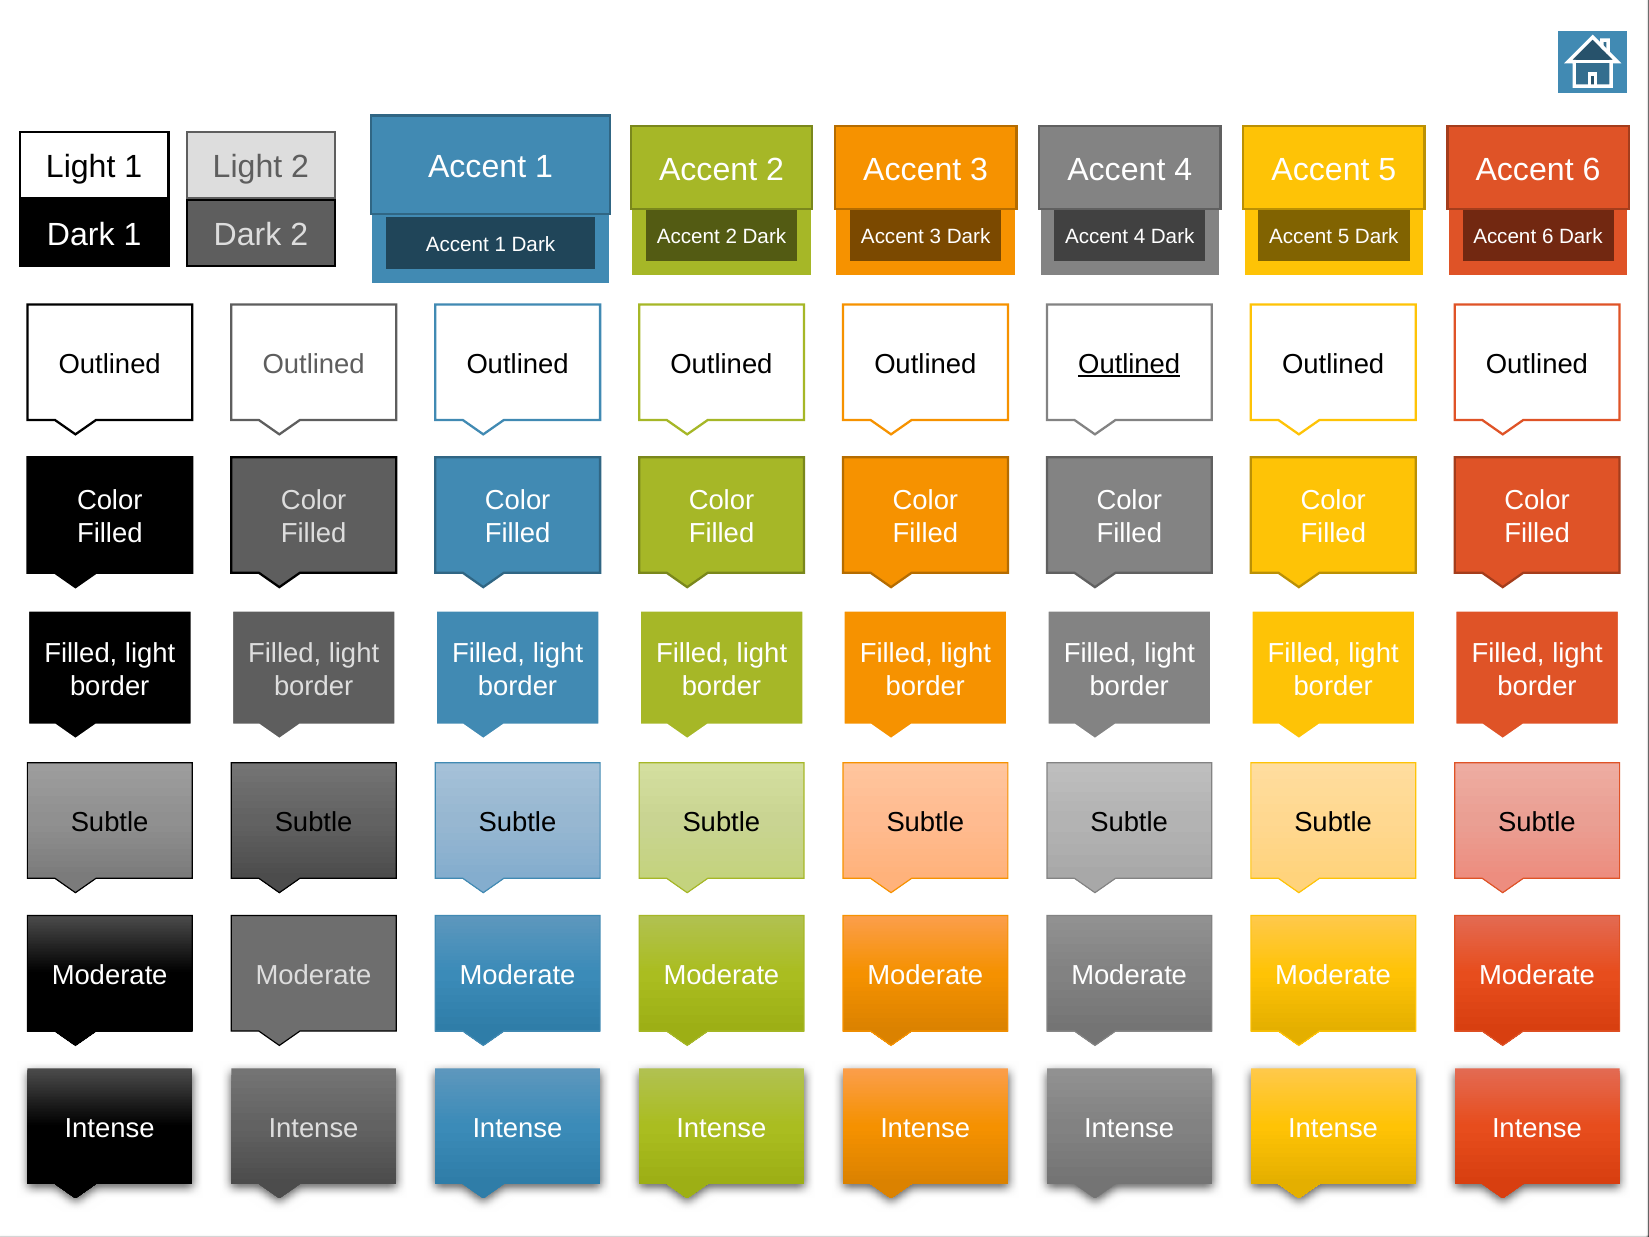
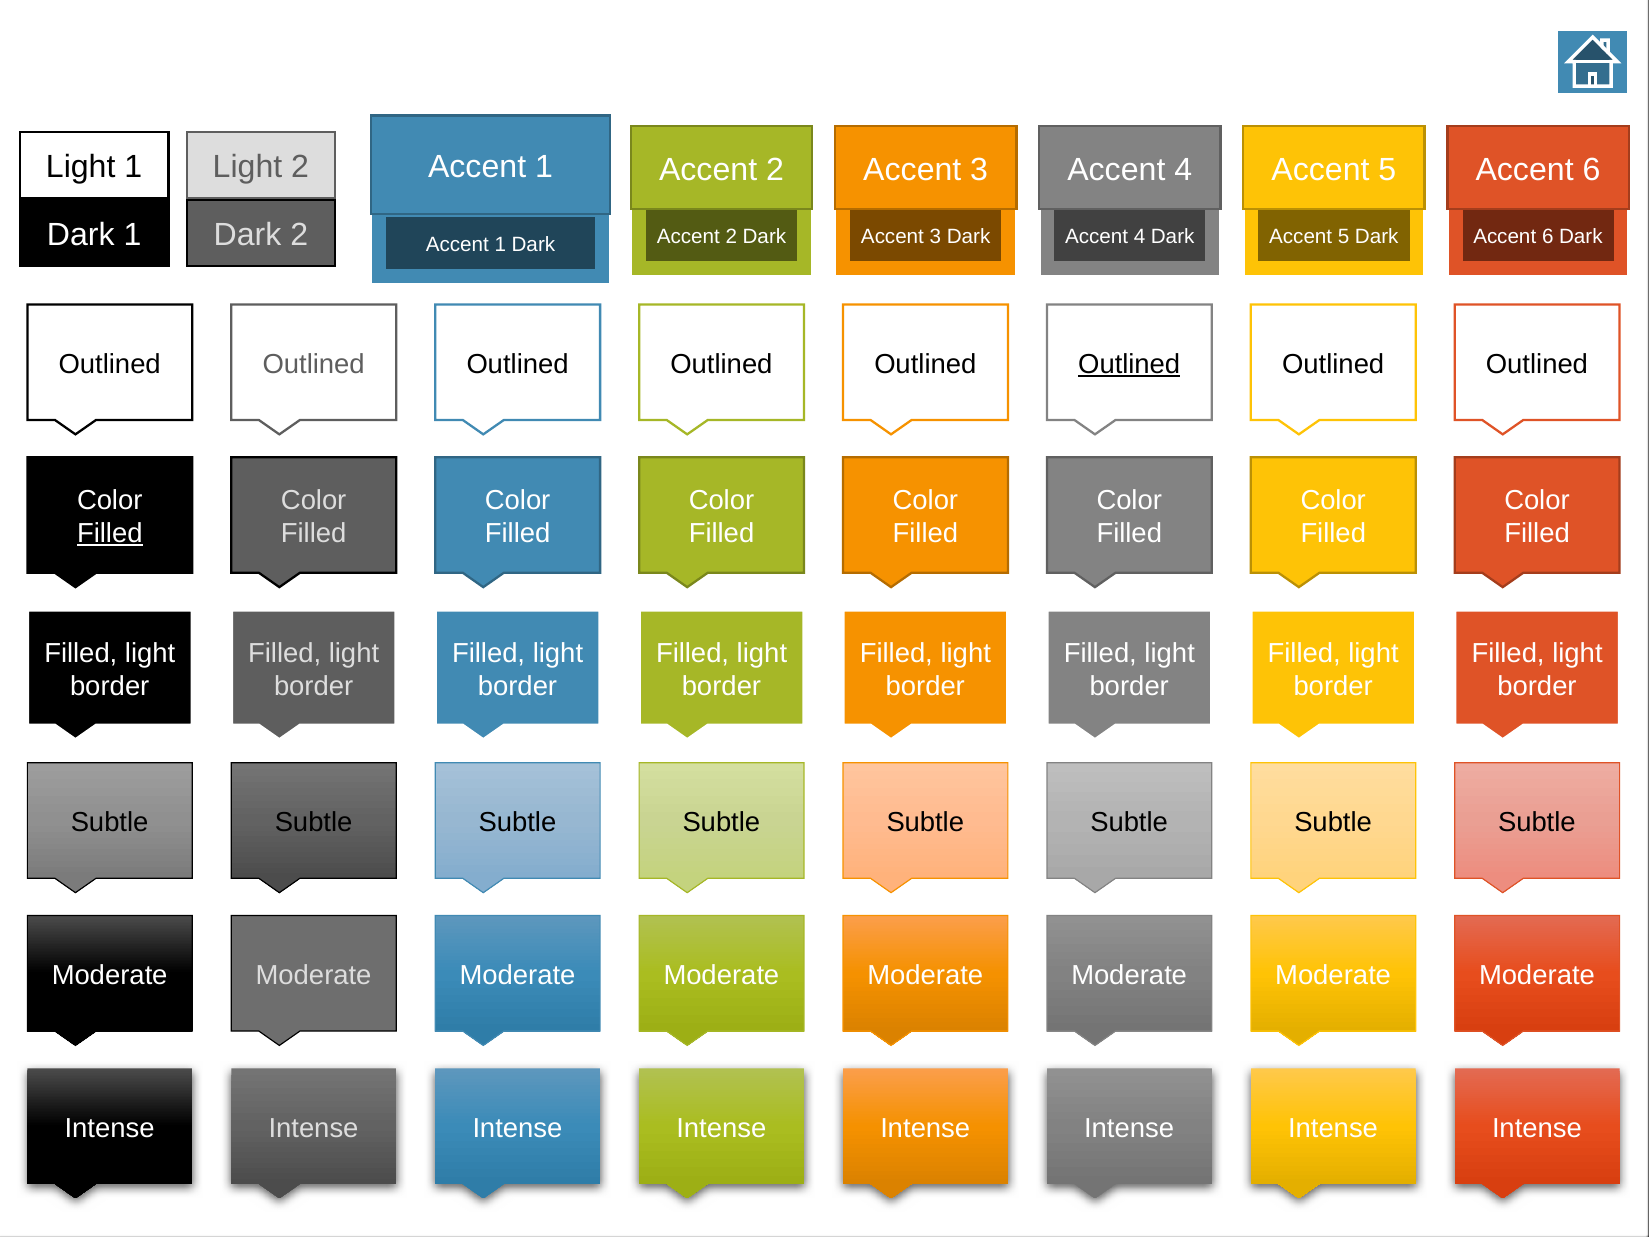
Filled at (110, 533) underline: none -> present
